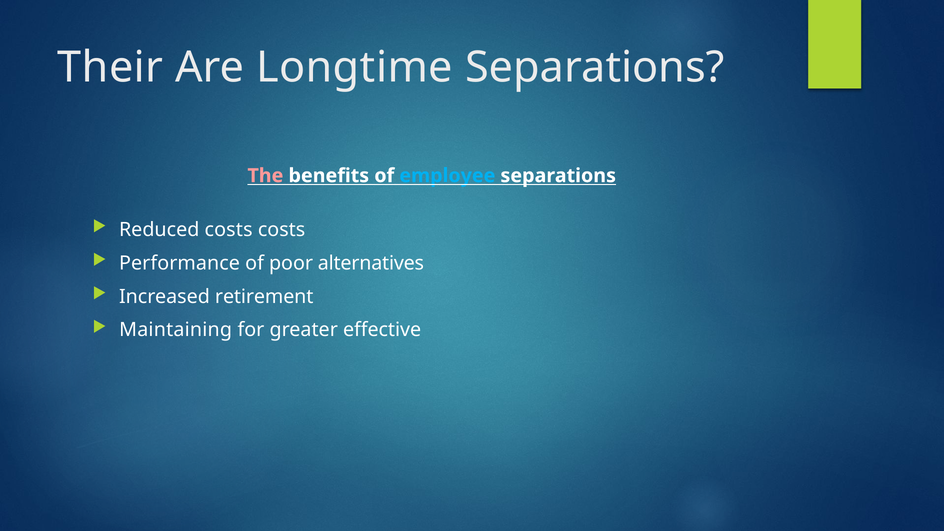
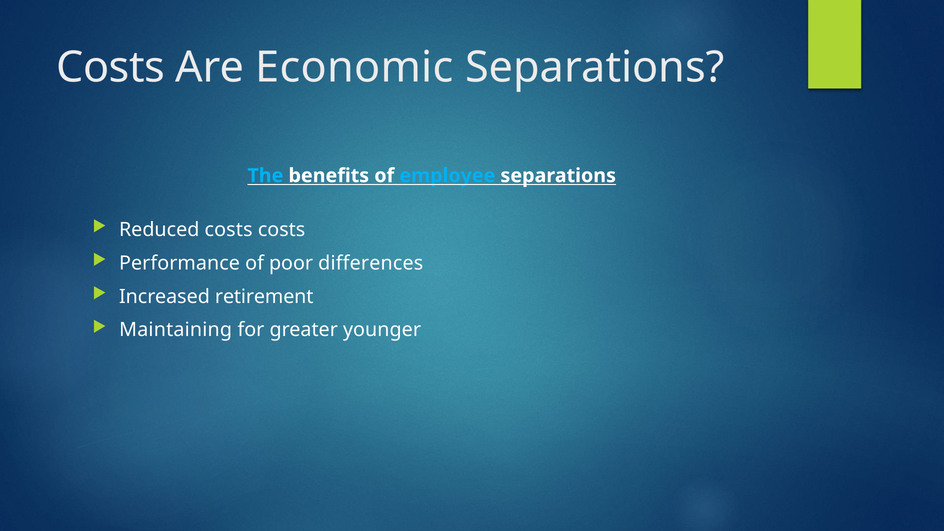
Their at (110, 68): Their -> Costs
Longtime: Longtime -> Economic
The colour: pink -> light blue
alternatives: alternatives -> differences
effective: effective -> younger
